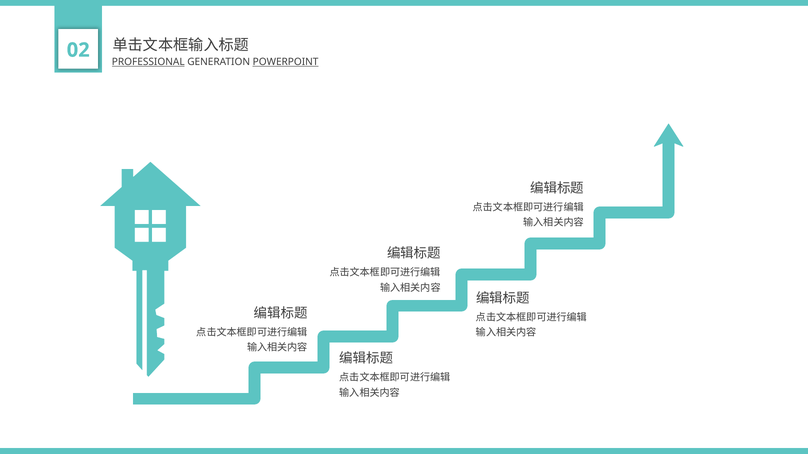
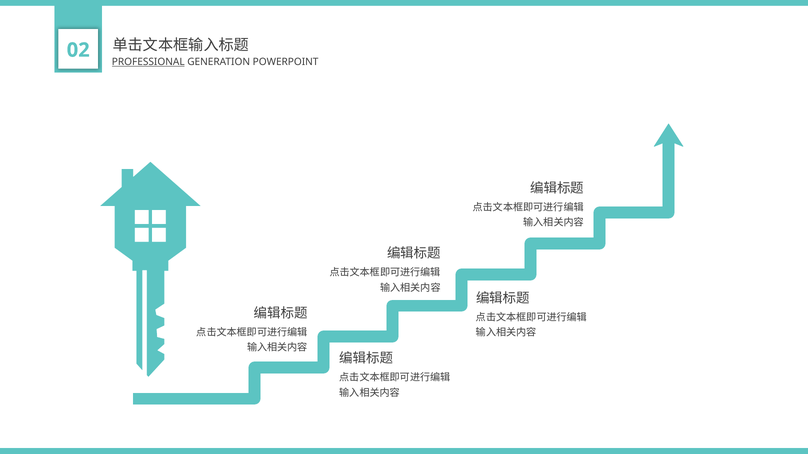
POWERPOINT underline: present -> none
